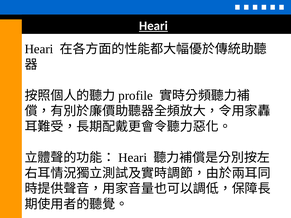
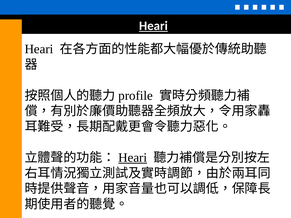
Heari at (133, 158) underline: none -> present
